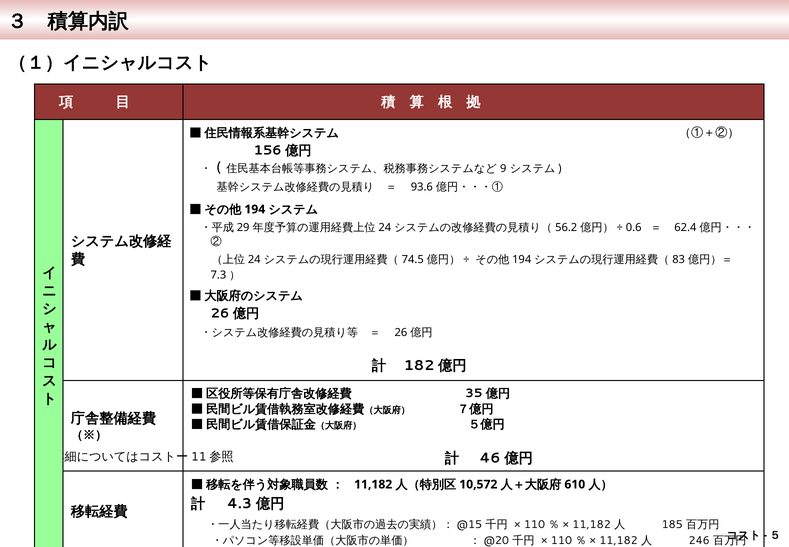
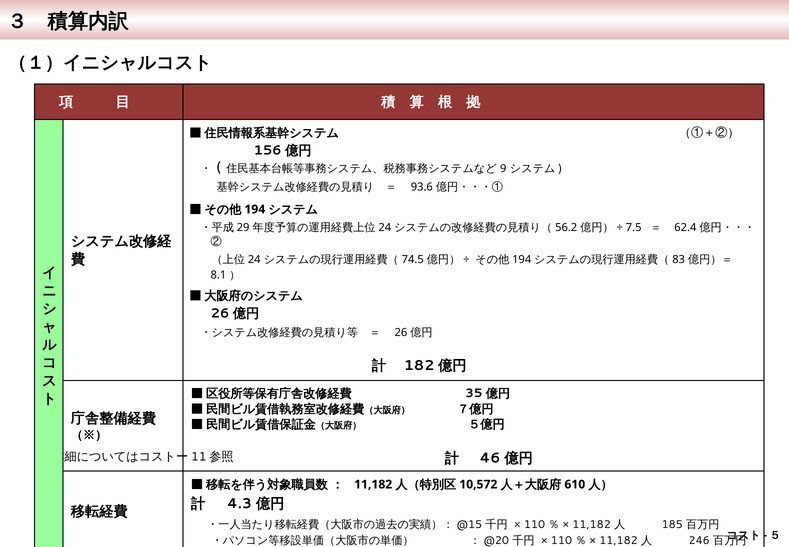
0.6: 0.6 -> 7.5
7.3: 7.3 -> 8.1
